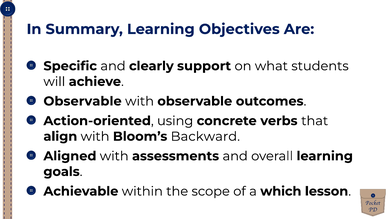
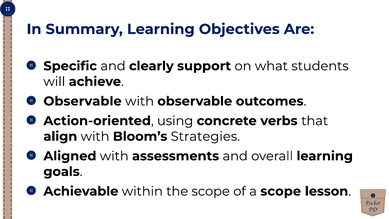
Backward: Backward -> Strategies
a which: which -> scope
